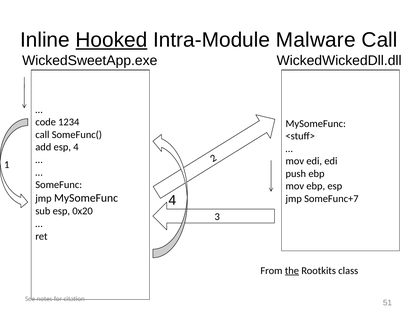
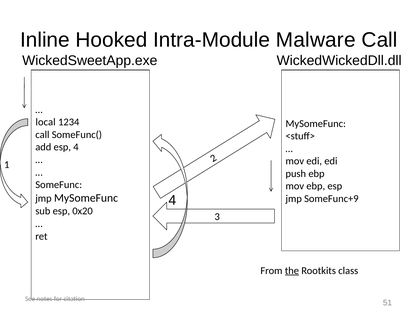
Hooked underline: present -> none
code: code -> local
SomeFunc+7: SomeFunc+7 -> SomeFunc+9
